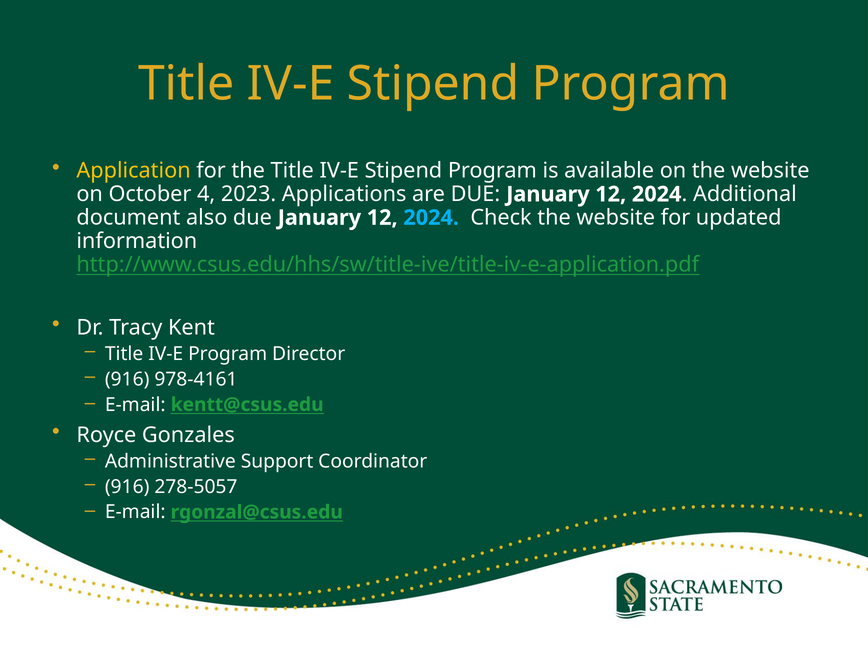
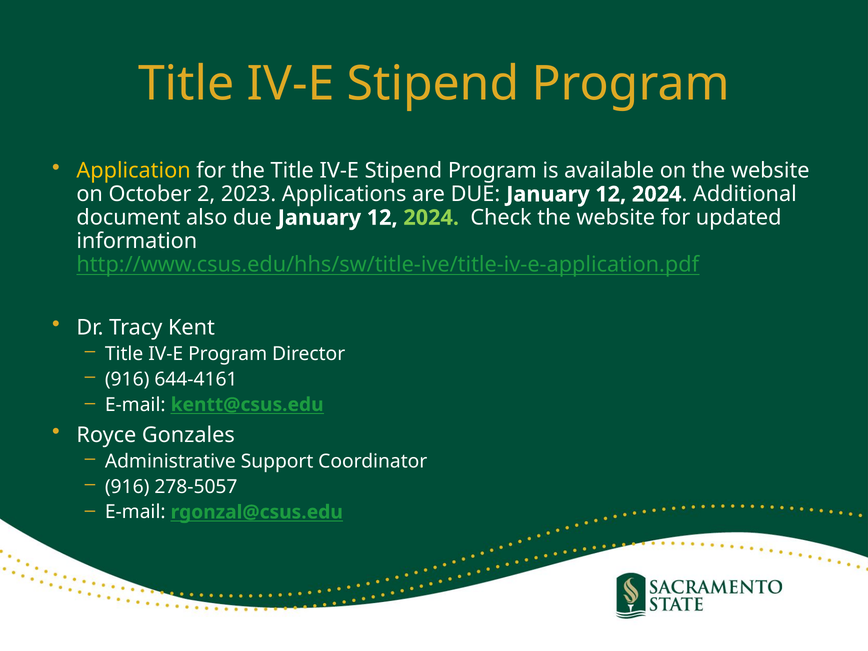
4: 4 -> 2
2024 at (431, 218) colour: light blue -> light green
978-4161: 978-4161 -> 644-4161
